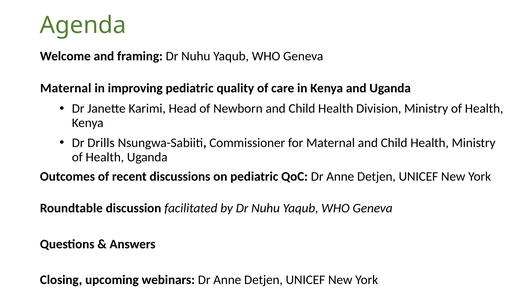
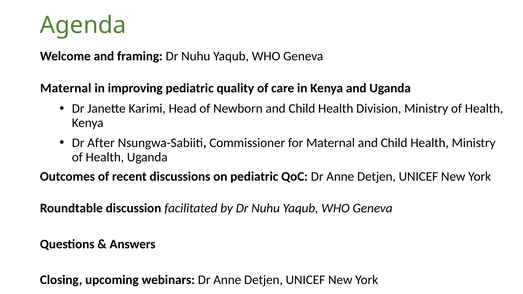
Drills: Drills -> After
